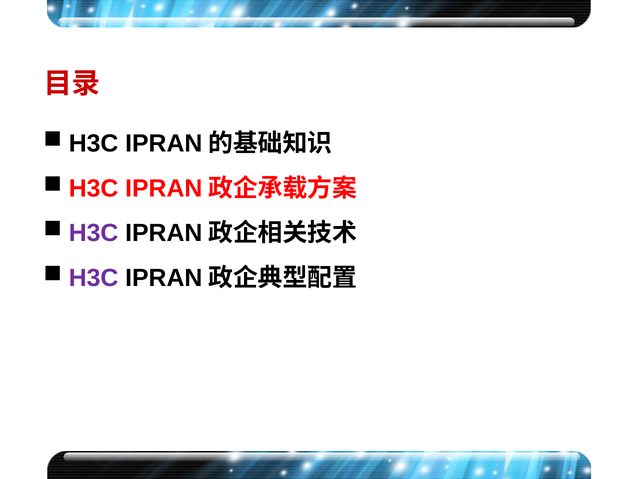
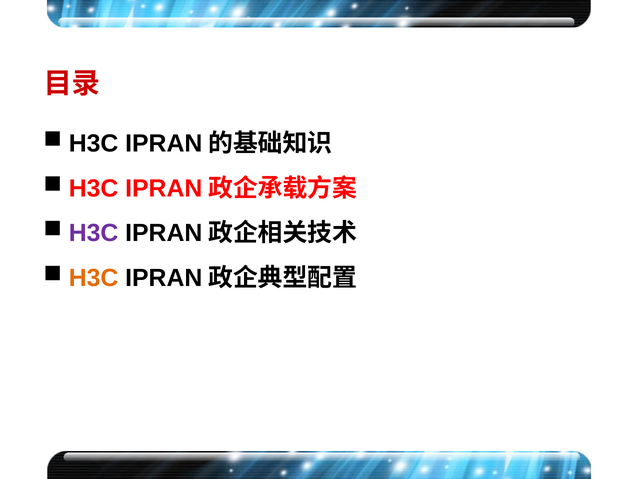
H3C at (94, 278) colour: purple -> orange
